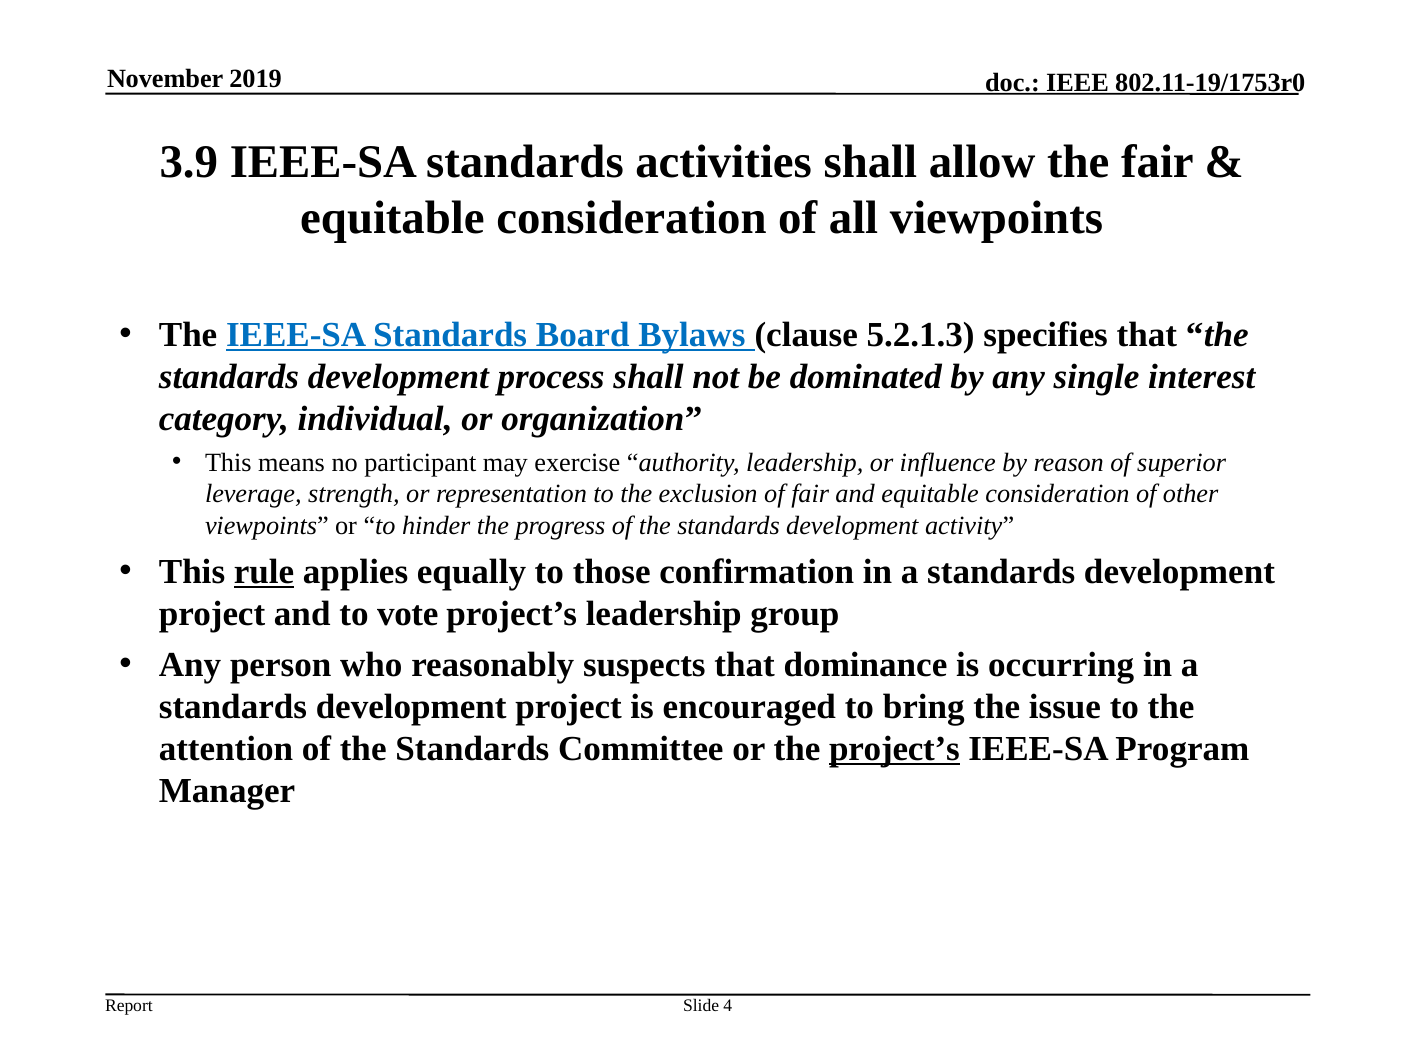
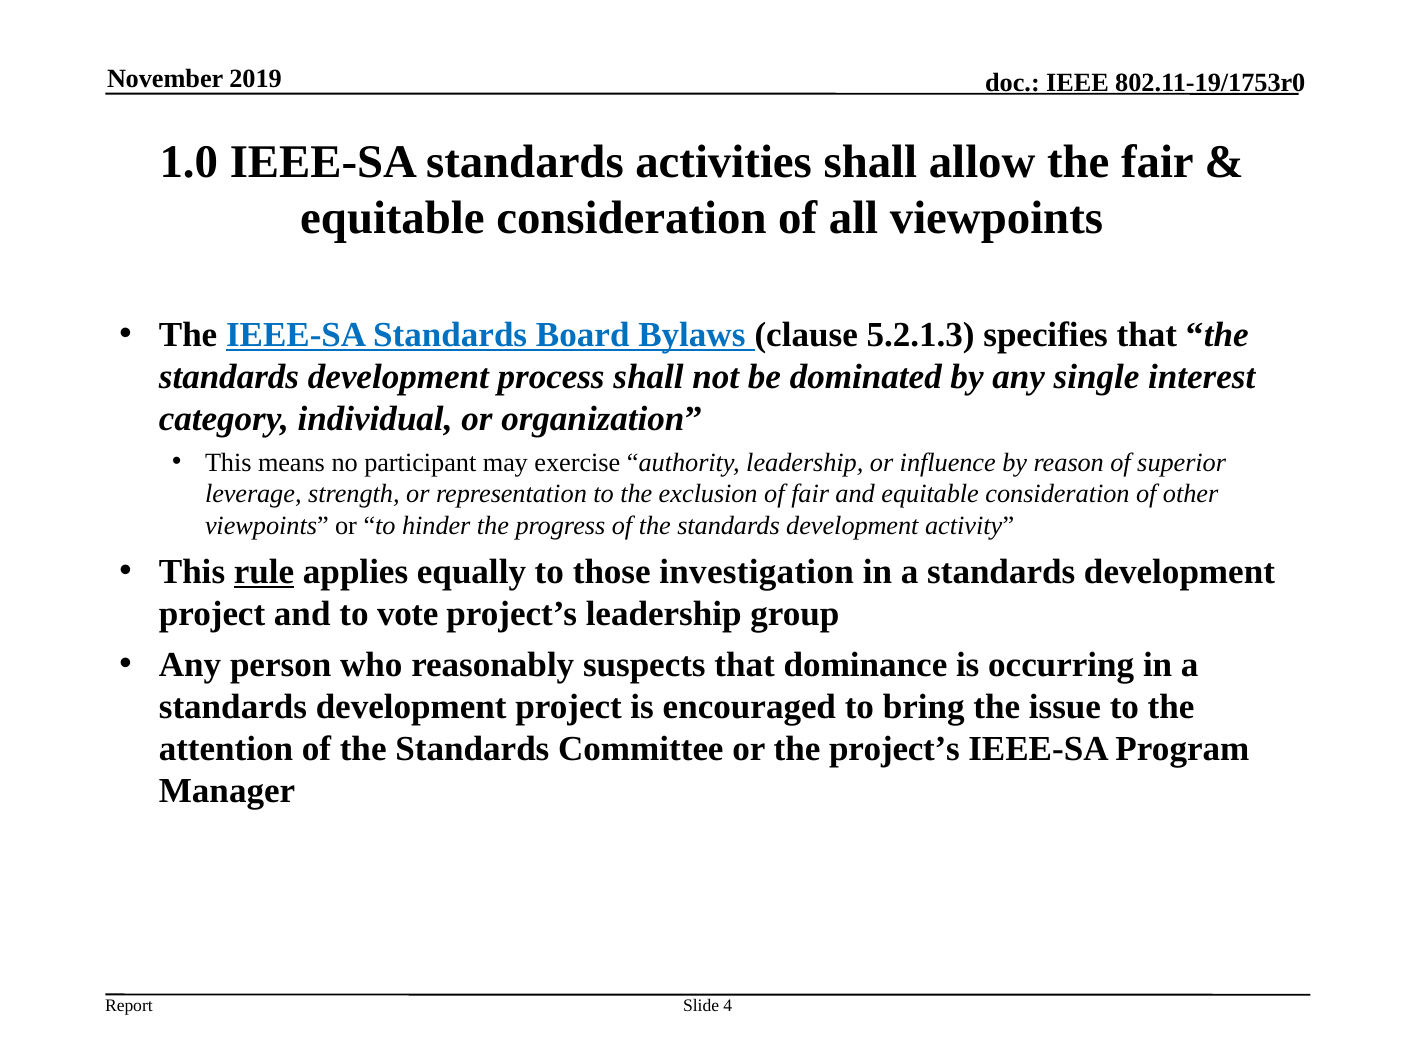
3.9: 3.9 -> 1.0
confirmation: confirmation -> investigation
project’s at (894, 749) underline: present -> none
